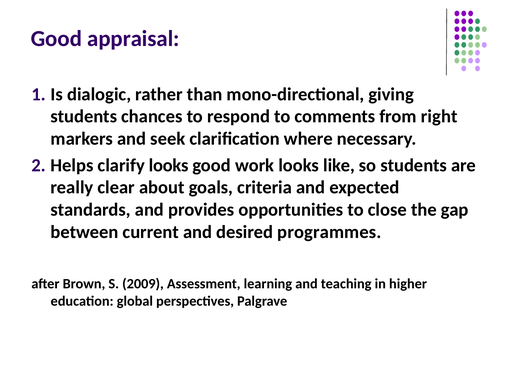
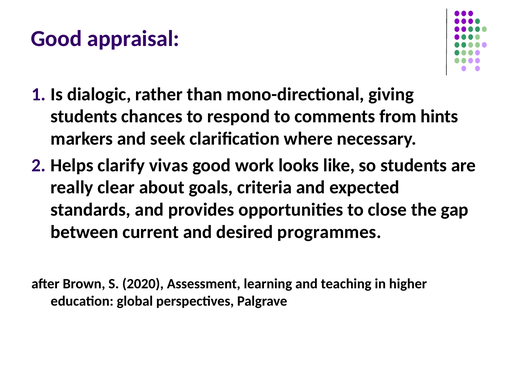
right: right -> hints
clarify looks: looks -> vivas
2009: 2009 -> 2020
